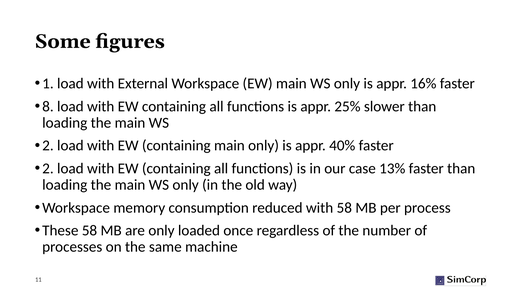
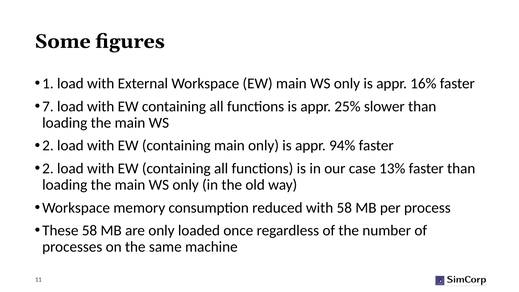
8: 8 -> 7
40%: 40% -> 94%
